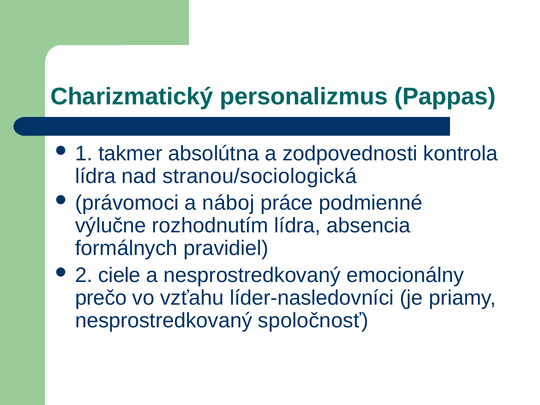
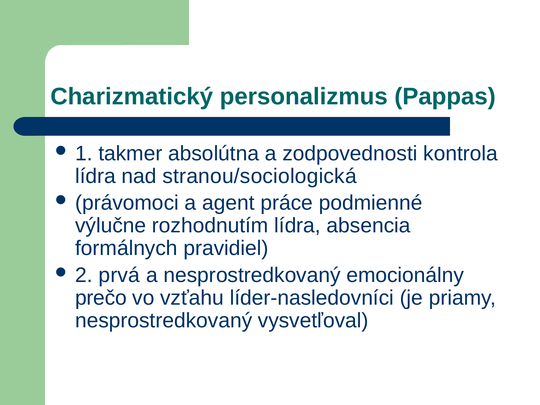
náboj: náboj -> agent
ciele: ciele -> prvá
spoločnosť: spoločnosť -> vysvetľoval
